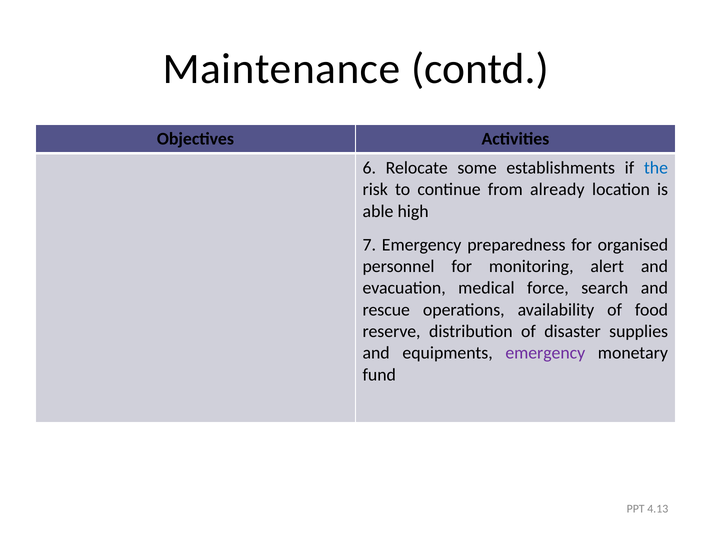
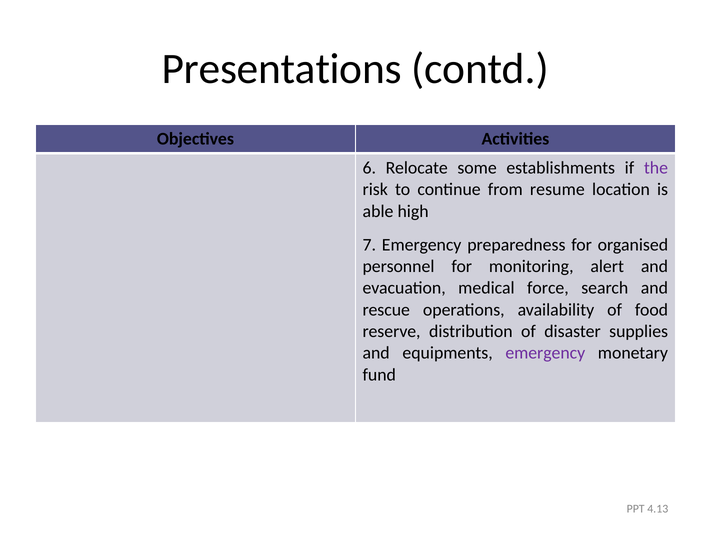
Maintenance: Maintenance -> Presentations
the colour: blue -> purple
already: already -> resume
